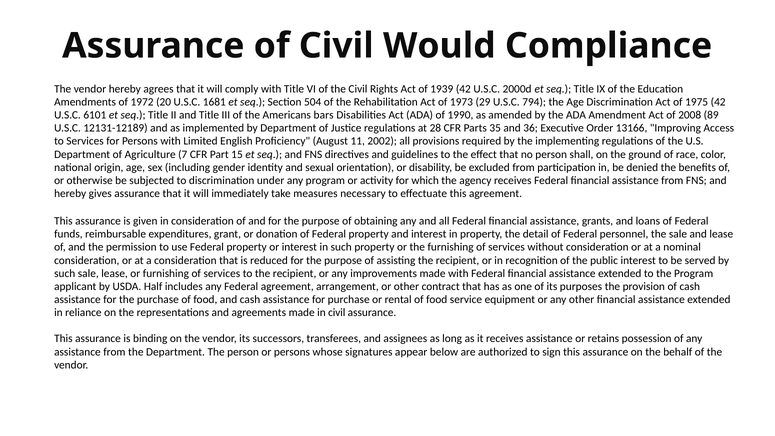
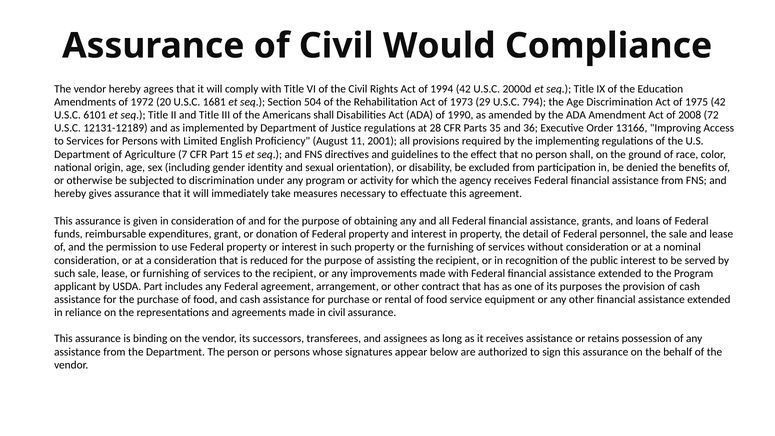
1939: 1939 -> 1994
Americans bars: bars -> shall
89: 89 -> 72
2002: 2002 -> 2001
USDA Half: Half -> Part
